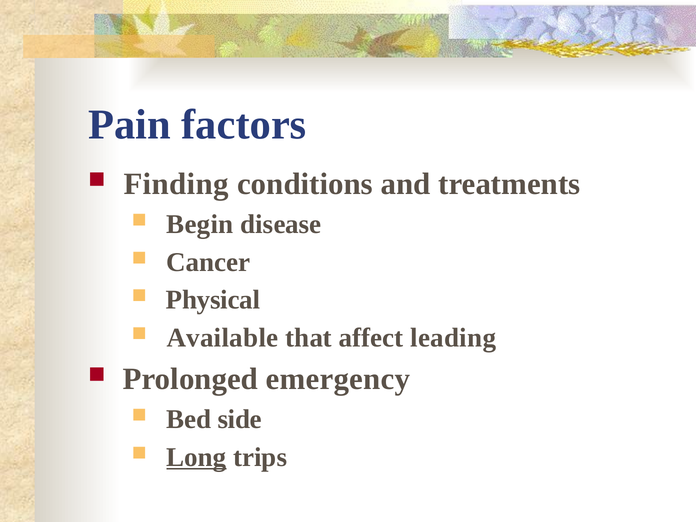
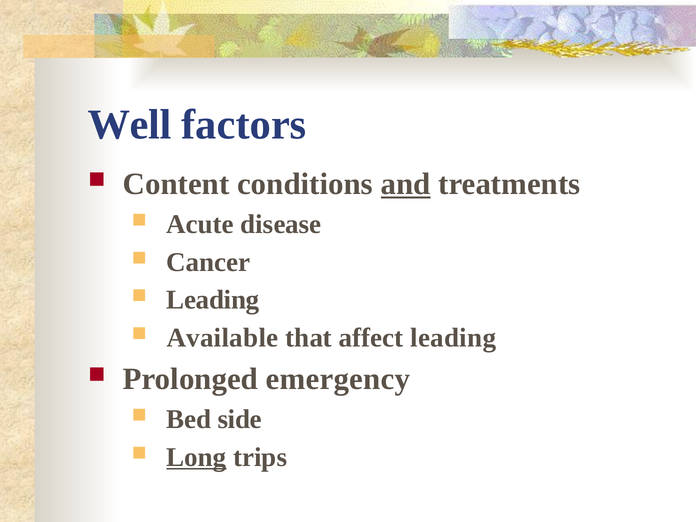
Pain: Pain -> Well
Finding: Finding -> Content
and underline: none -> present
Begin: Begin -> Acute
Physical at (213, 300): Physical -> Leading
